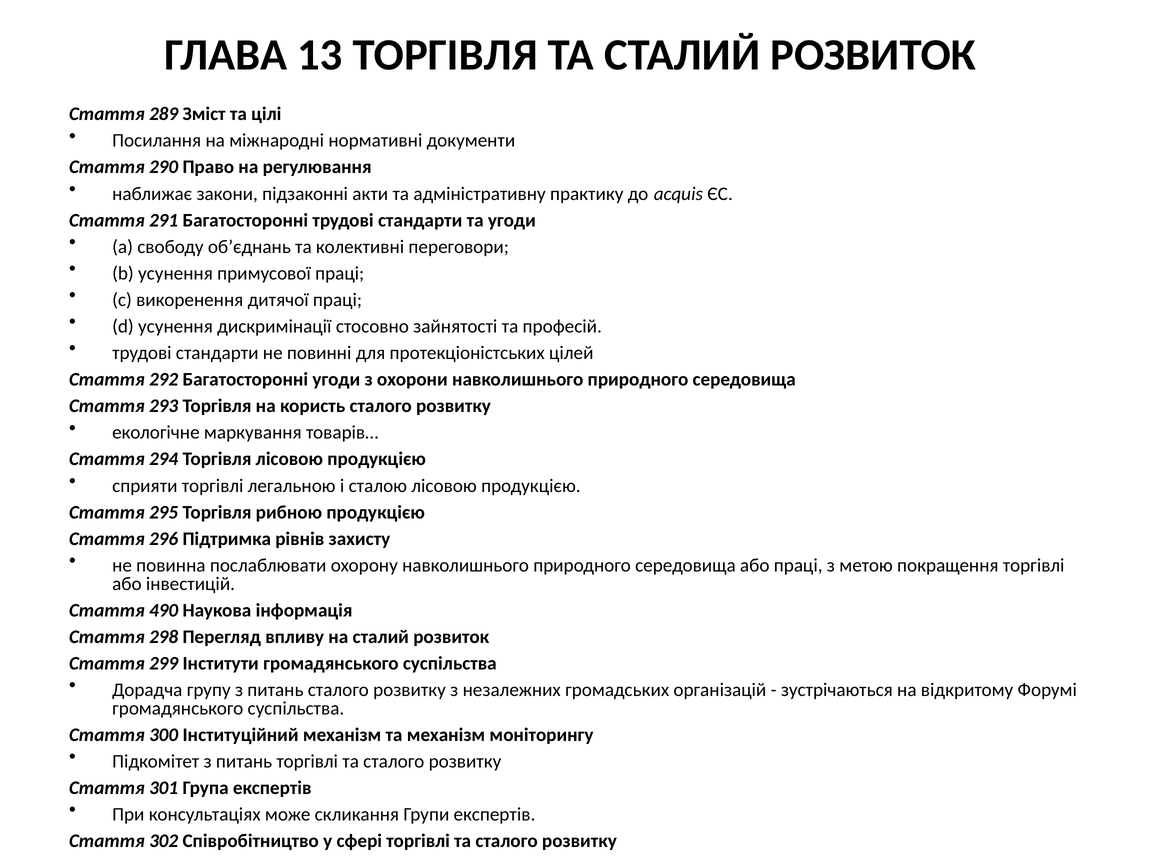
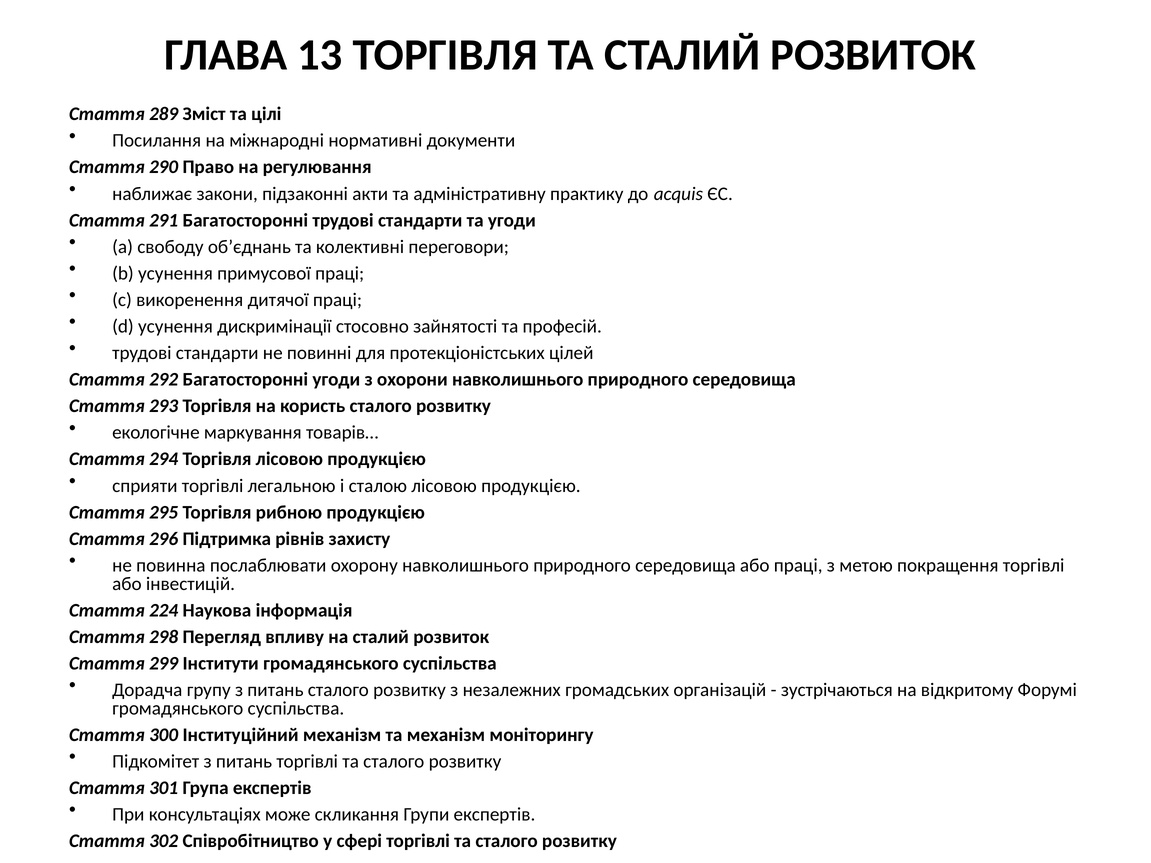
490: 490 -> 224
